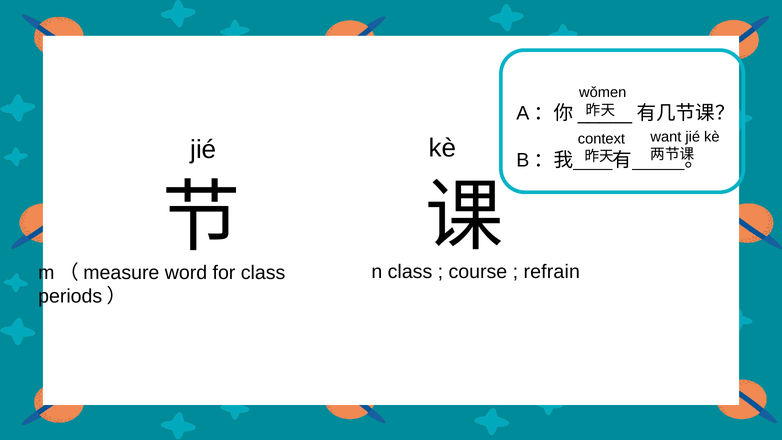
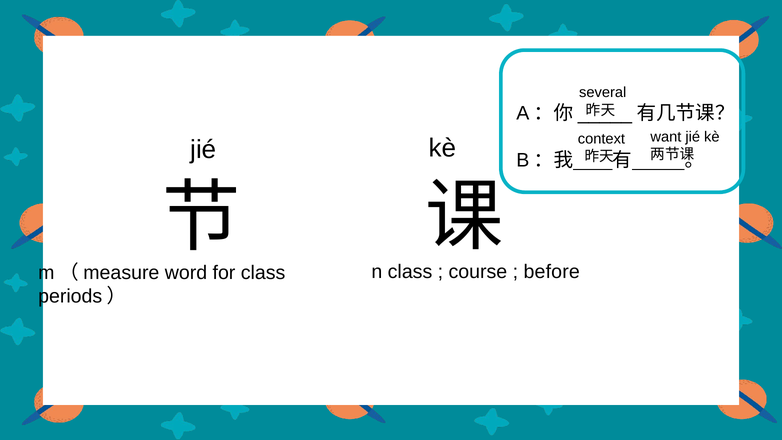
wǒmen: wǒmen -> several
refrain: refrain -> before
